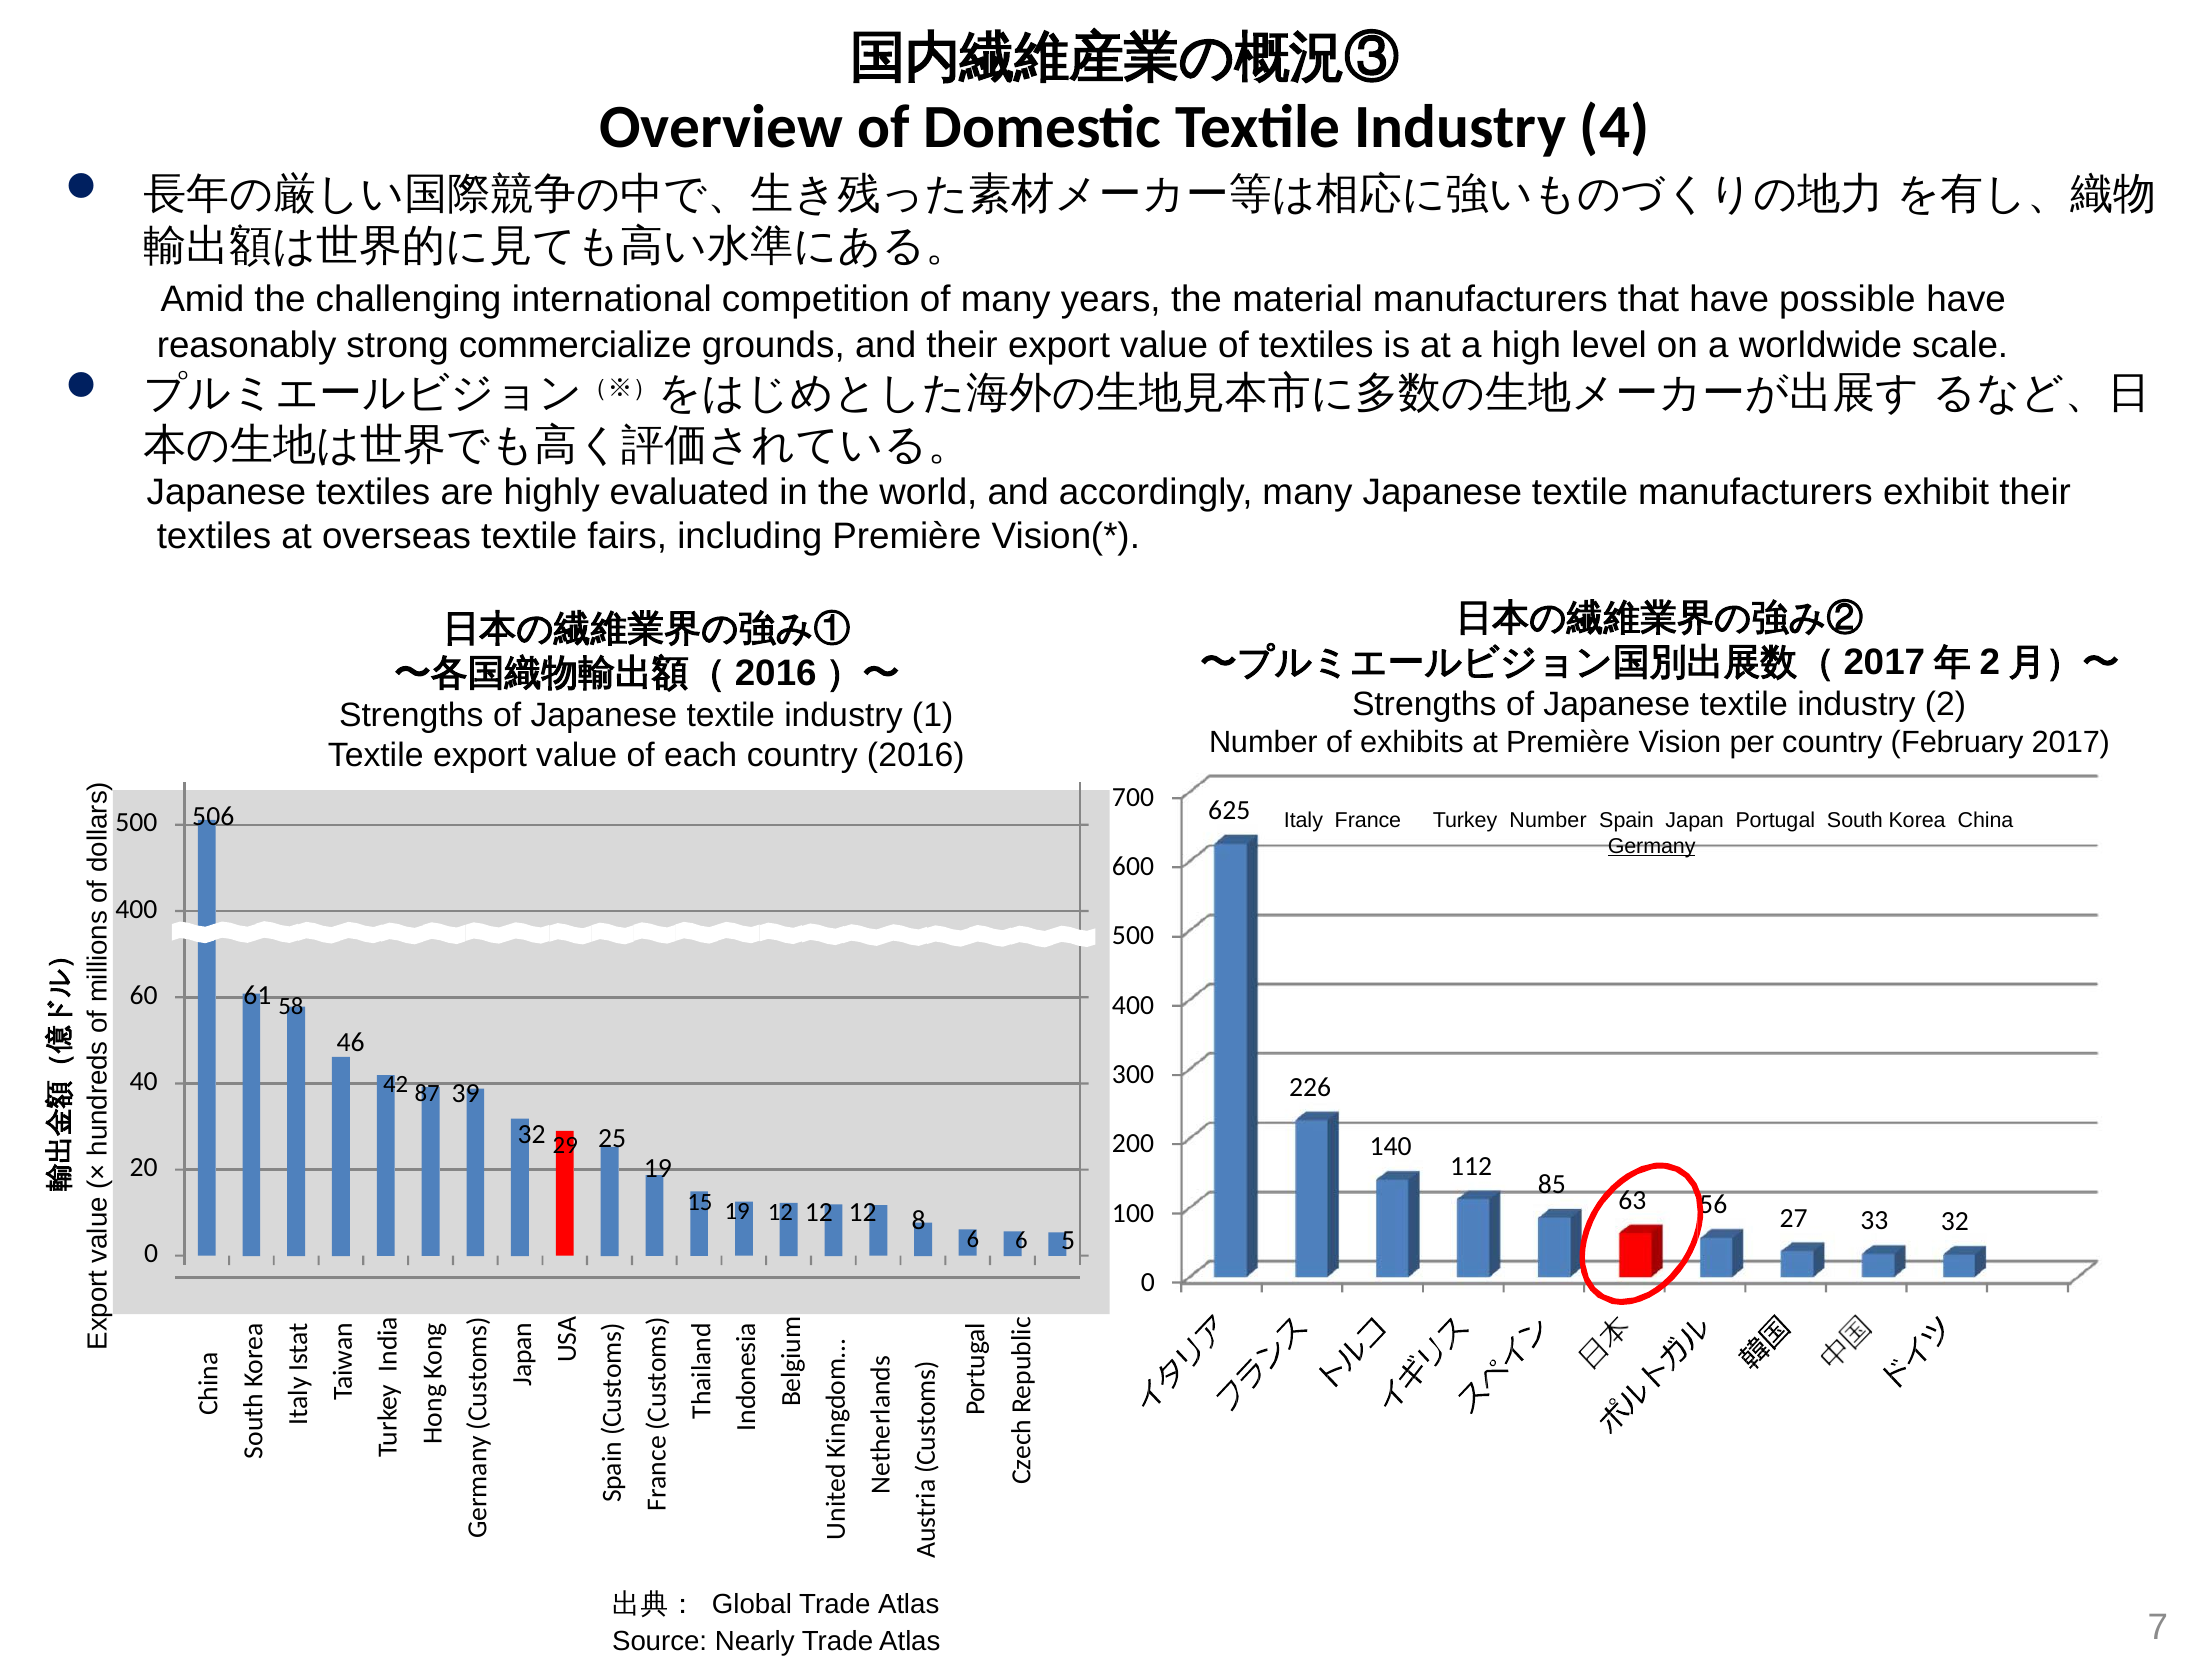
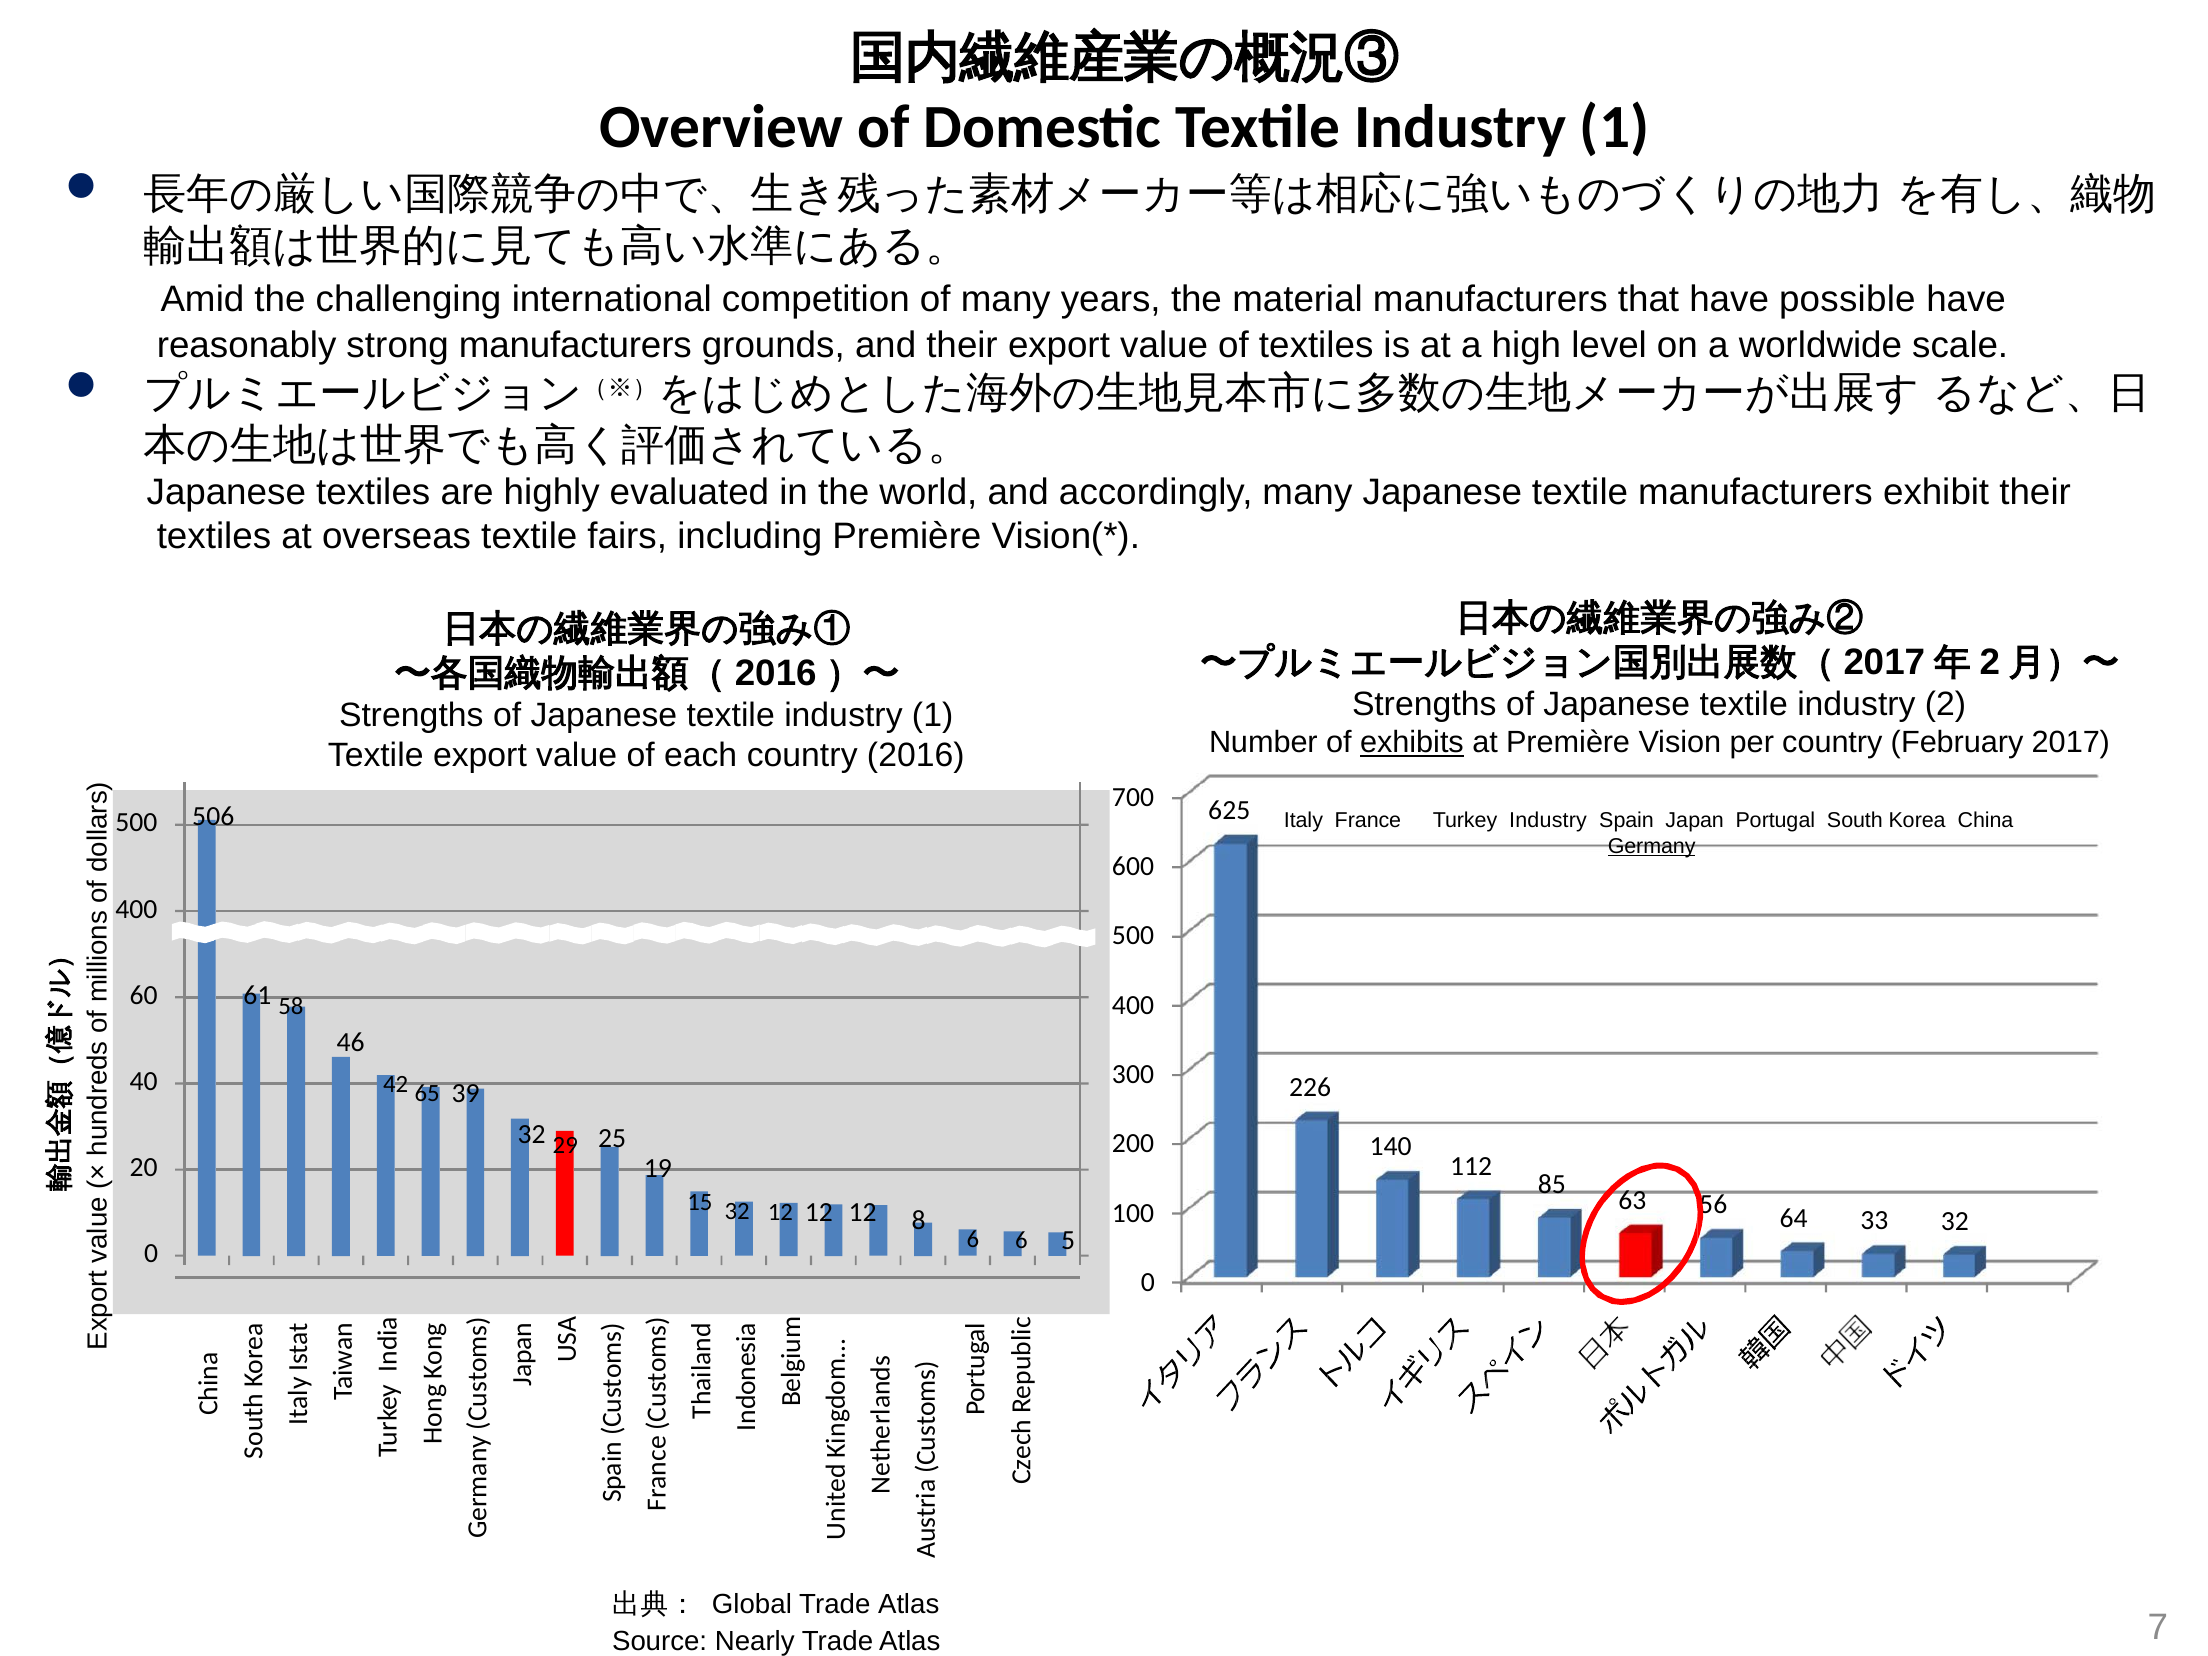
Domestic Textile Industry 4: 4 -> 1
strong commercialize: commercialize -> manufacturers
exhibits underline: none -> present
Turkey Number: Number -> Industry
87: 87 -> 65
27: 27 -> 64
15 19: 19 -> 32
